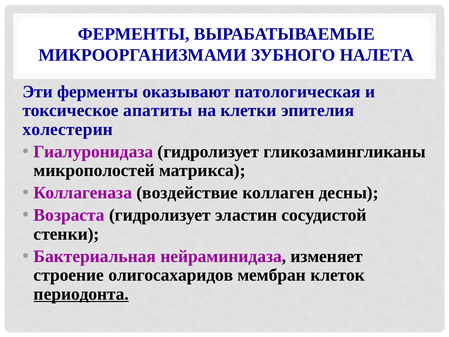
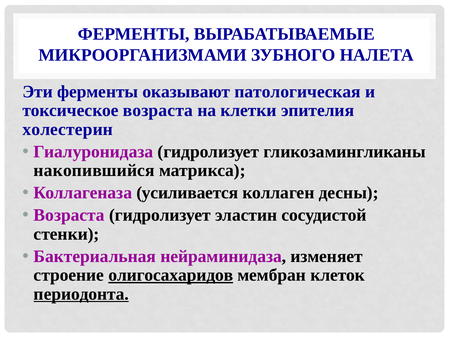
токсическое апатиты: апатиты -> возраста
микрополостей: микрополостей -> накопившийся
воздействие: воздействие -> усиливается
олигосахаридов underline: none -> present
